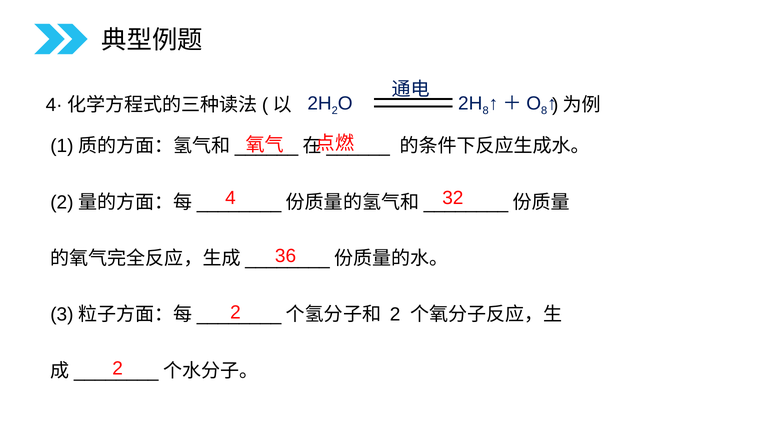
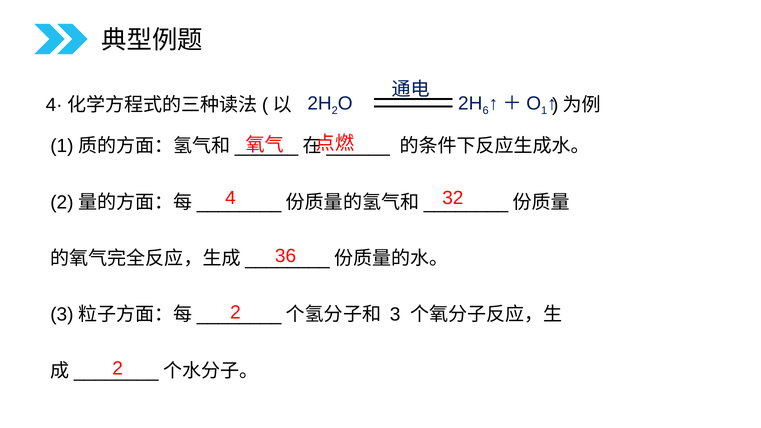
8 at (486, 111): 8 -> 6
8 at (544, 111): 8 -> 1
2 at (395, 315): 2 -> 3
